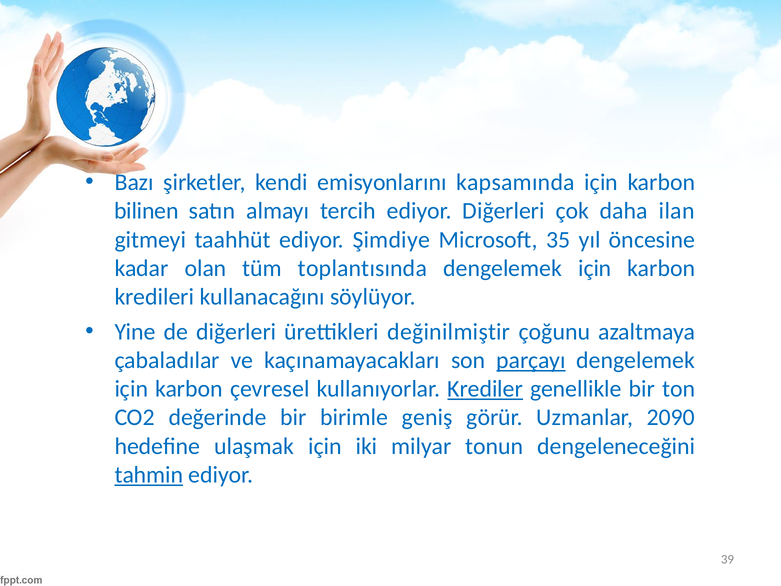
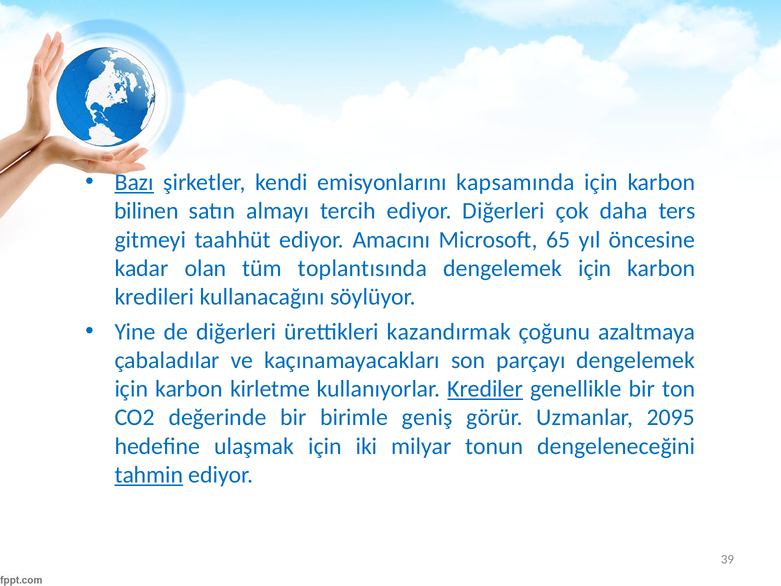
Bazı underline: none -> present
ilan: ilan -> ters
Şimdiye: Şimdiye -> Amacını
35: 35 -> 65
değinilmiştir: değinilmiştir -> kazandırmak
parçayı underline: present -> none
çevresel: çevresel -> kirletme
2090: 2090 -> 2095
